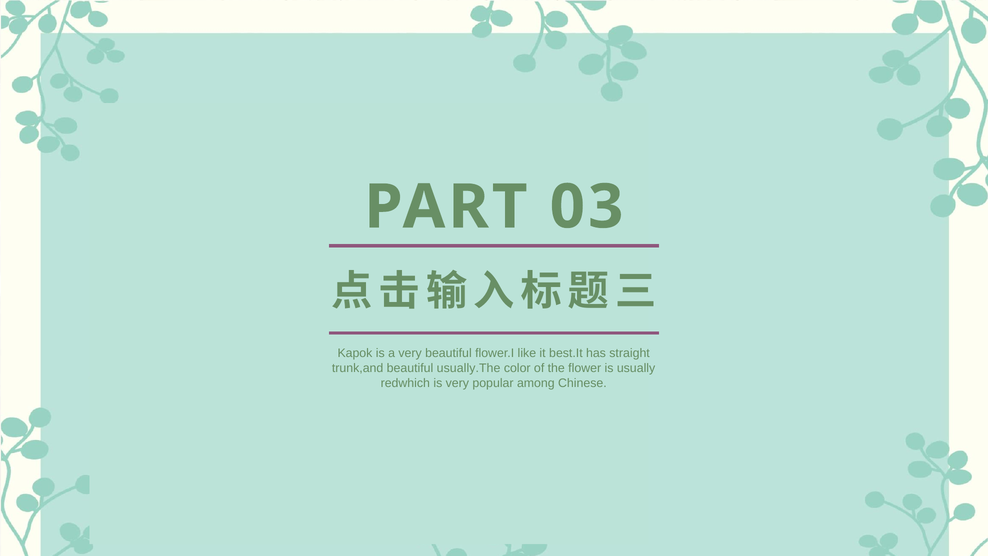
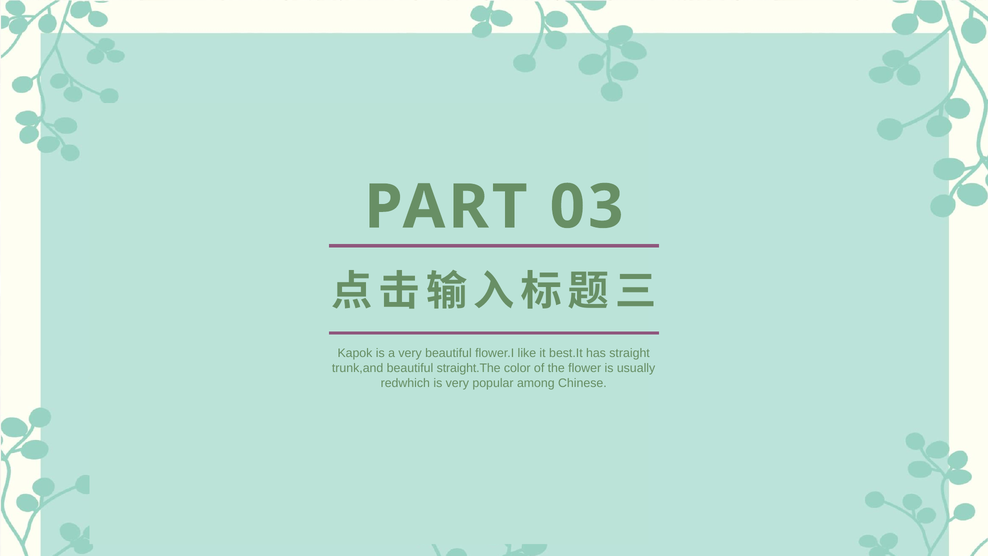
usually.The: usually.The -> straight.The
